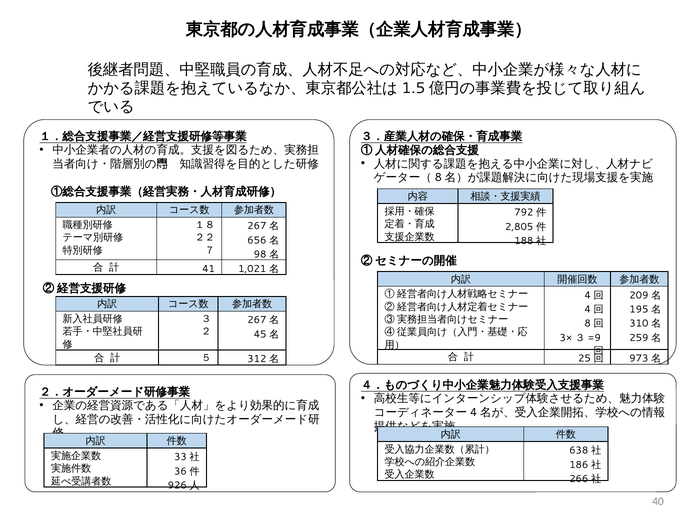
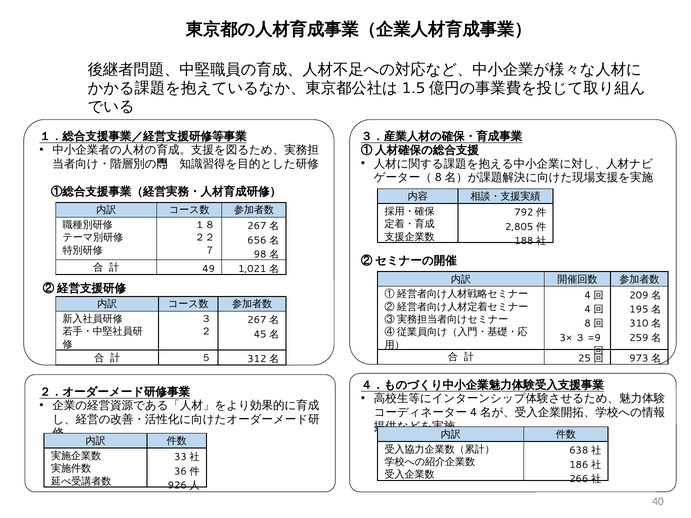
41: 41 -> 49
